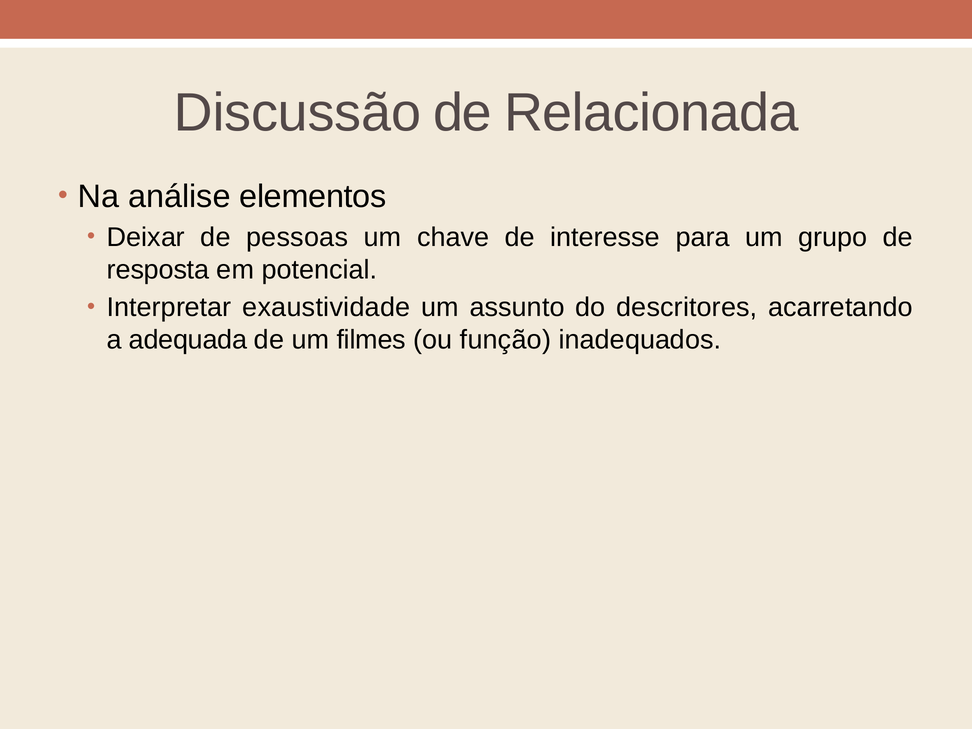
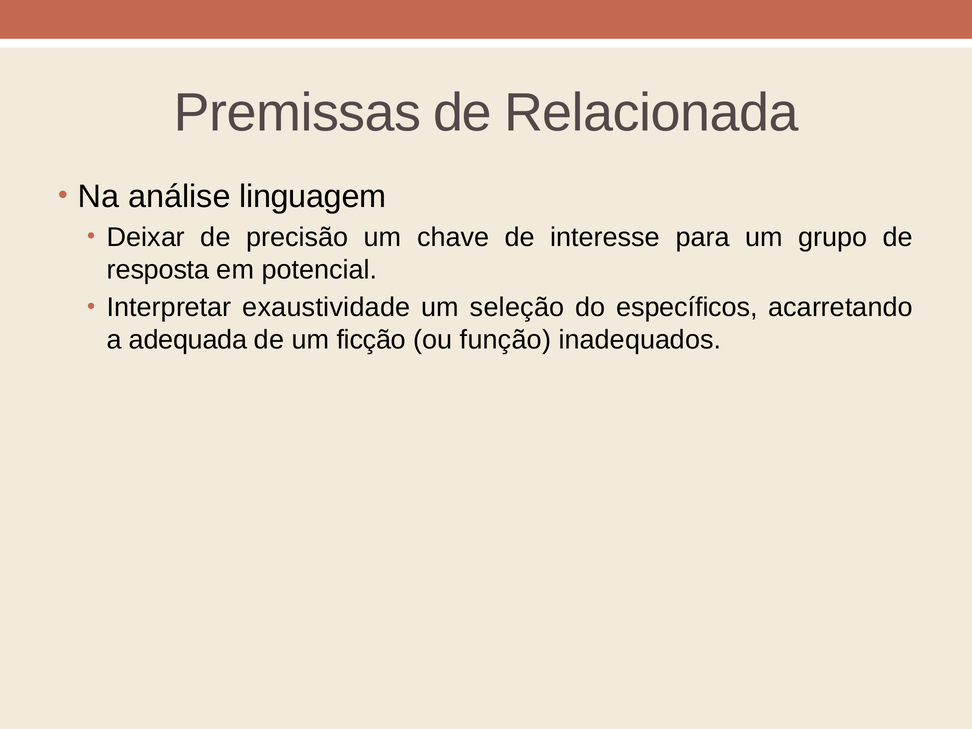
Discussão: Discussão -> Premissas
elementos: elementos -> linguagem
pessoas: pessoas -> precisão
assunto: assunto -> seleção
descritores: descritores -> específicos
filmes: filmes -> ficção
